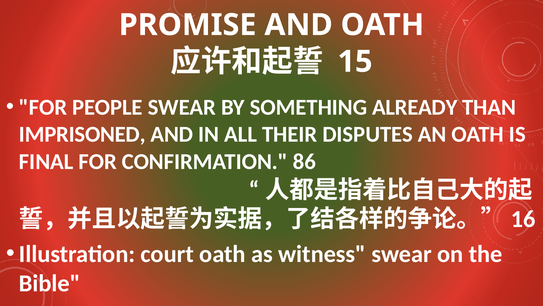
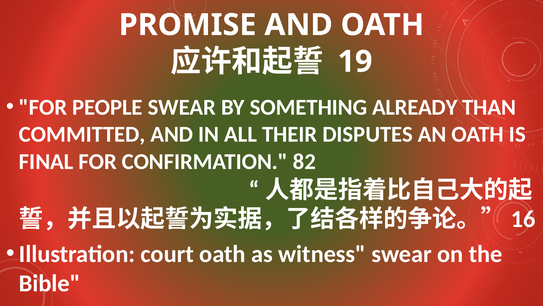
15: 15 -> 19
IMPRISONED: IMPRISONED -> COMMITTED
86: 86 -> 82
